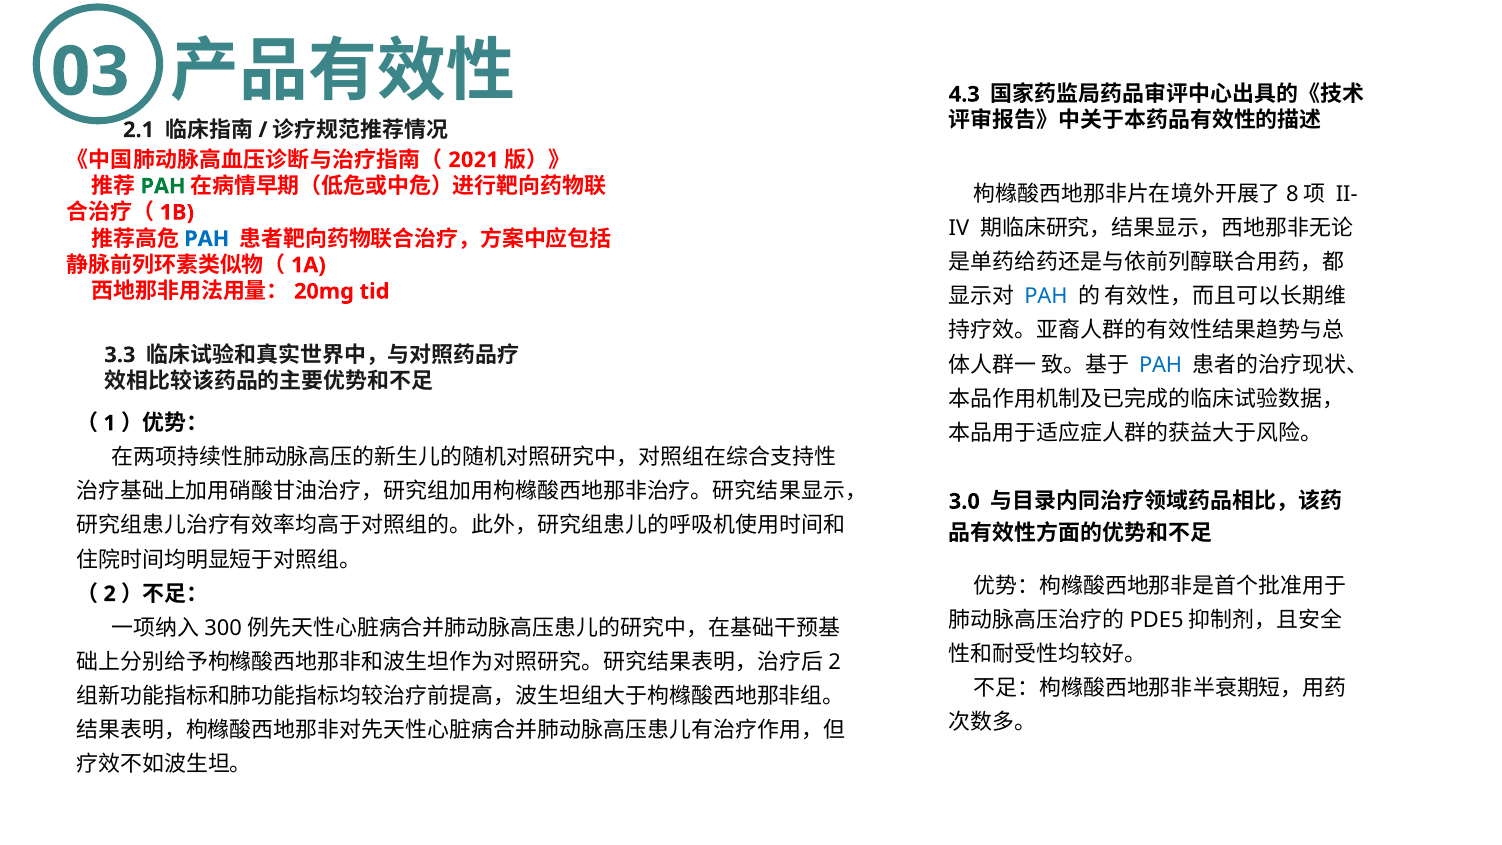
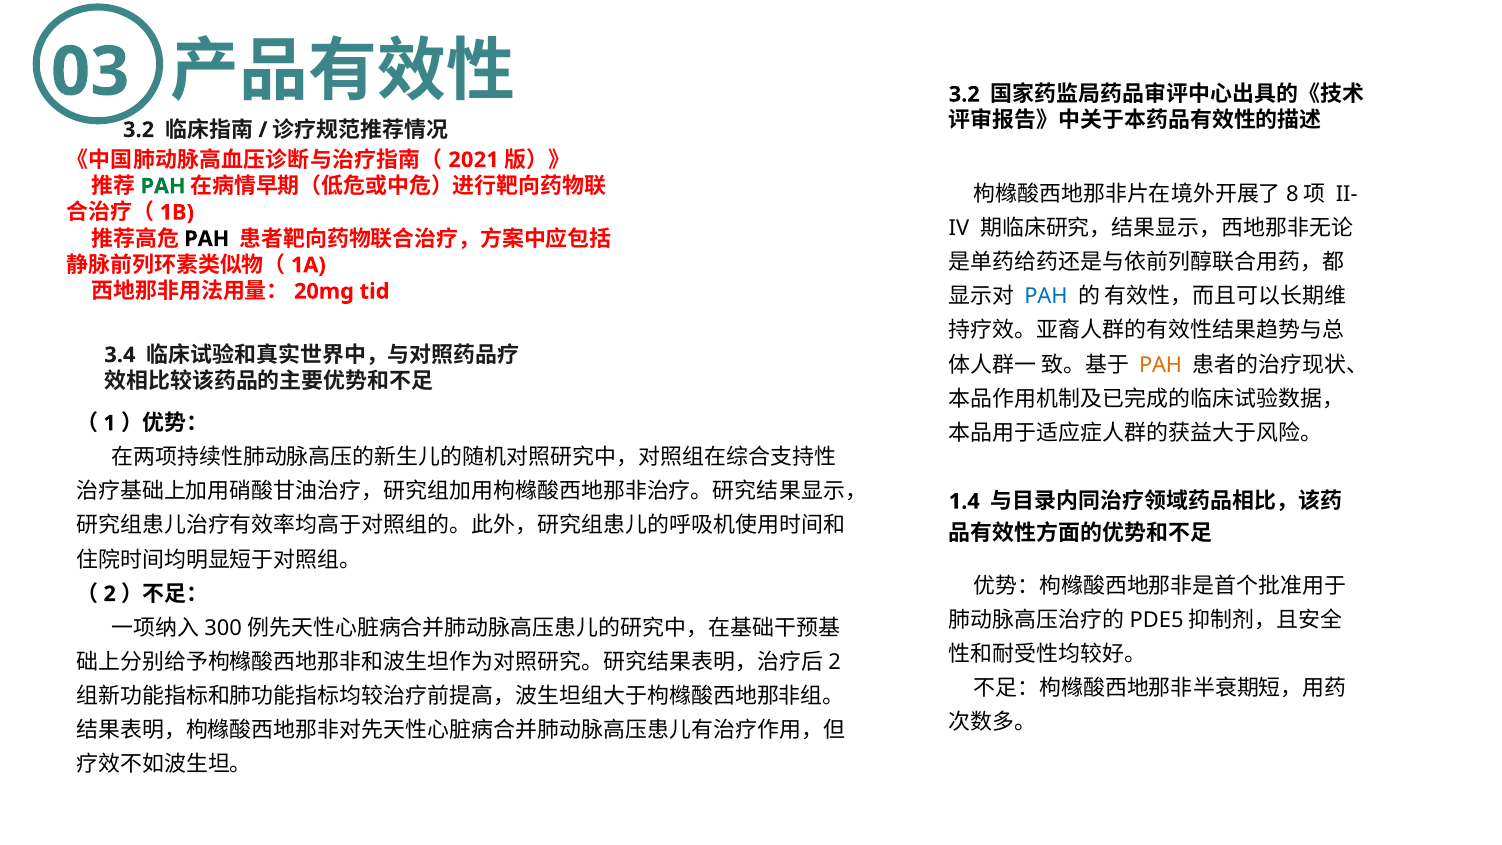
4.3 at (964, 94): 4.3 -> 3.2
2.1 at (139, 130): 2.1 -> 3.2
PAH at (207, 239) colour: blue -> black
3.3: 3.3 -> 3.4
PAH at (1161, 365) colour: blue -> orange
3.0: 3.0 -> 1.4
